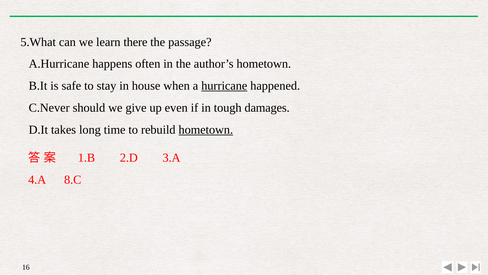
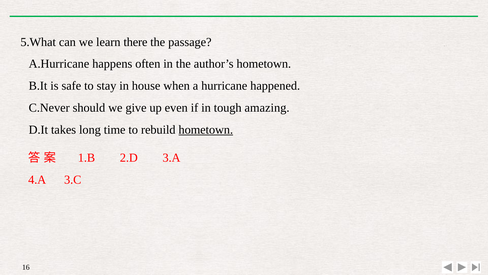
hurricane underline: present -> none
damages: damages -> amazing
8.C: 8.C -> 3.C
